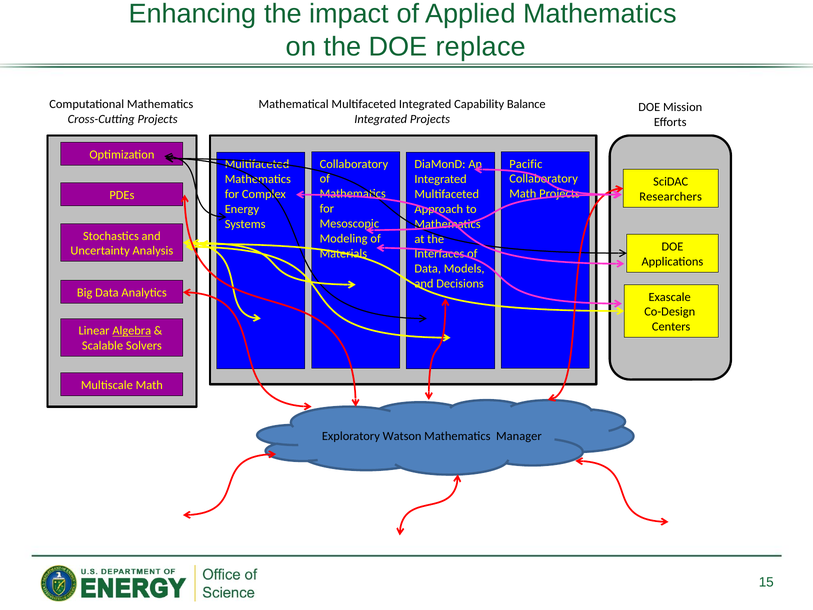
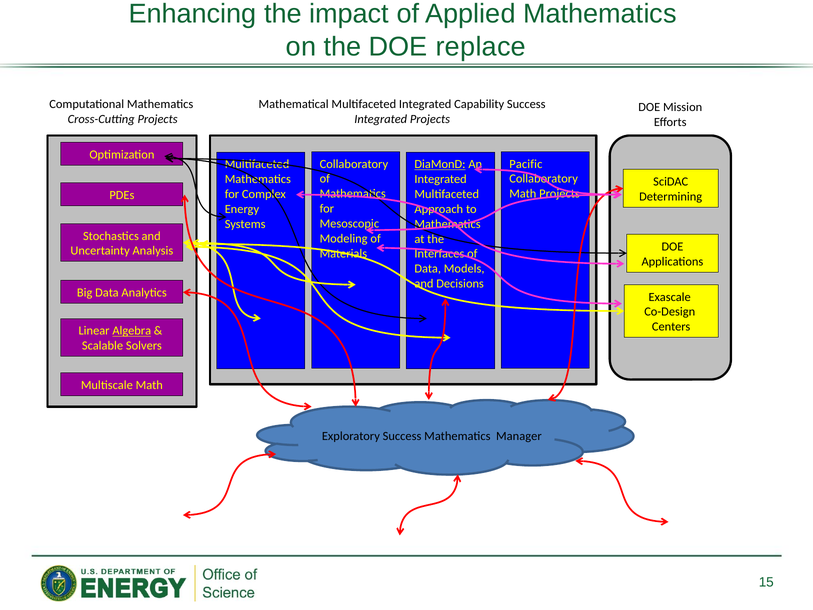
Capability Balance: Balance -> Success
DiaMonD underline: none -> present
Researchers: Researchers -> Determining
Exploratory Watson: Watson -> Success
